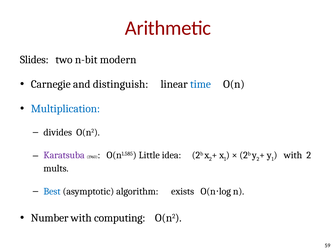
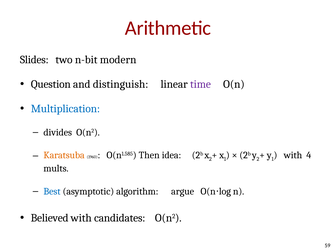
Carnegie: Carnegie -> Question
time colour: blue -> purple
Karatsuba colour: purple -> orange
Little: Little -> Then
with 2: 2 -> 4
exists: exists -> argue
Number: Number -> Believed
computing: computing -> candidates
